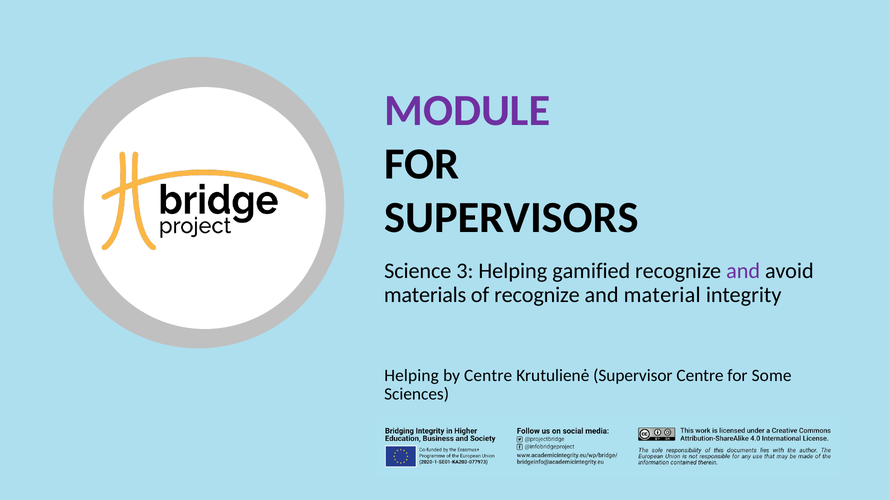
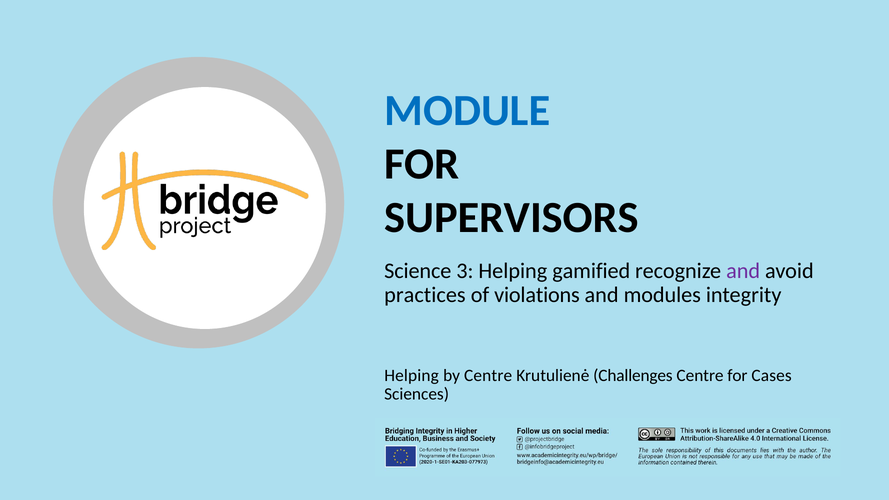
MODULE colour: purple -> blue
materials: materials -> practices
of recognize: recognize -> violations
material: material -> modules
Supervisor: Supervisor -> Challenges
Some: Some -> Cases
